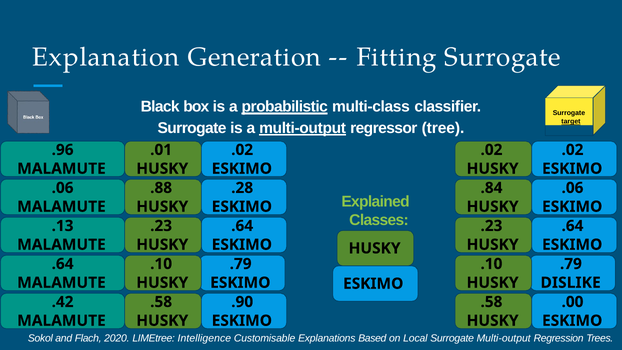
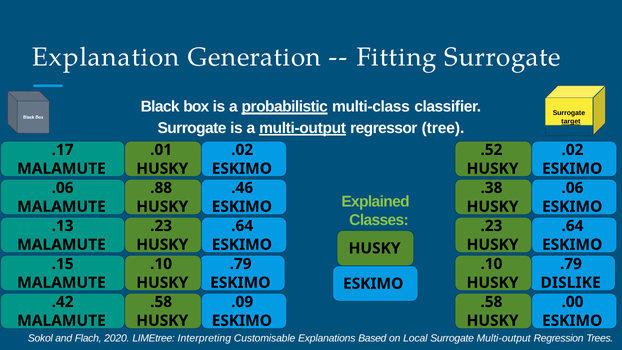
.96: .96 -> .17
.02 at (491, 150): .02 -> .52
.28: .28 -> .46
.84: .84 -> .38
.64 at (63, 264): .64 -> .15
.90: .90 -> .09
Intelligence: Intelligence -> Interpreting
